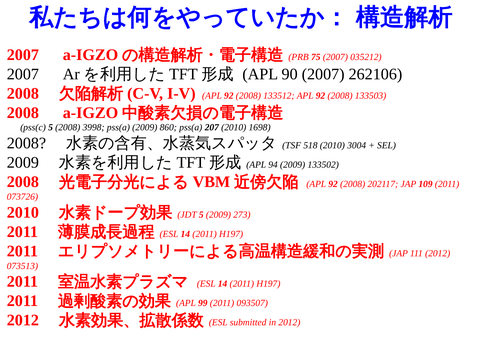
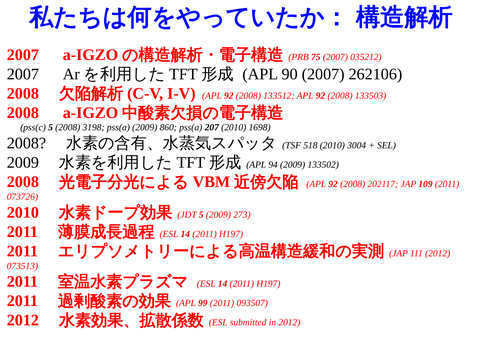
3998: 3998 -> 3198
